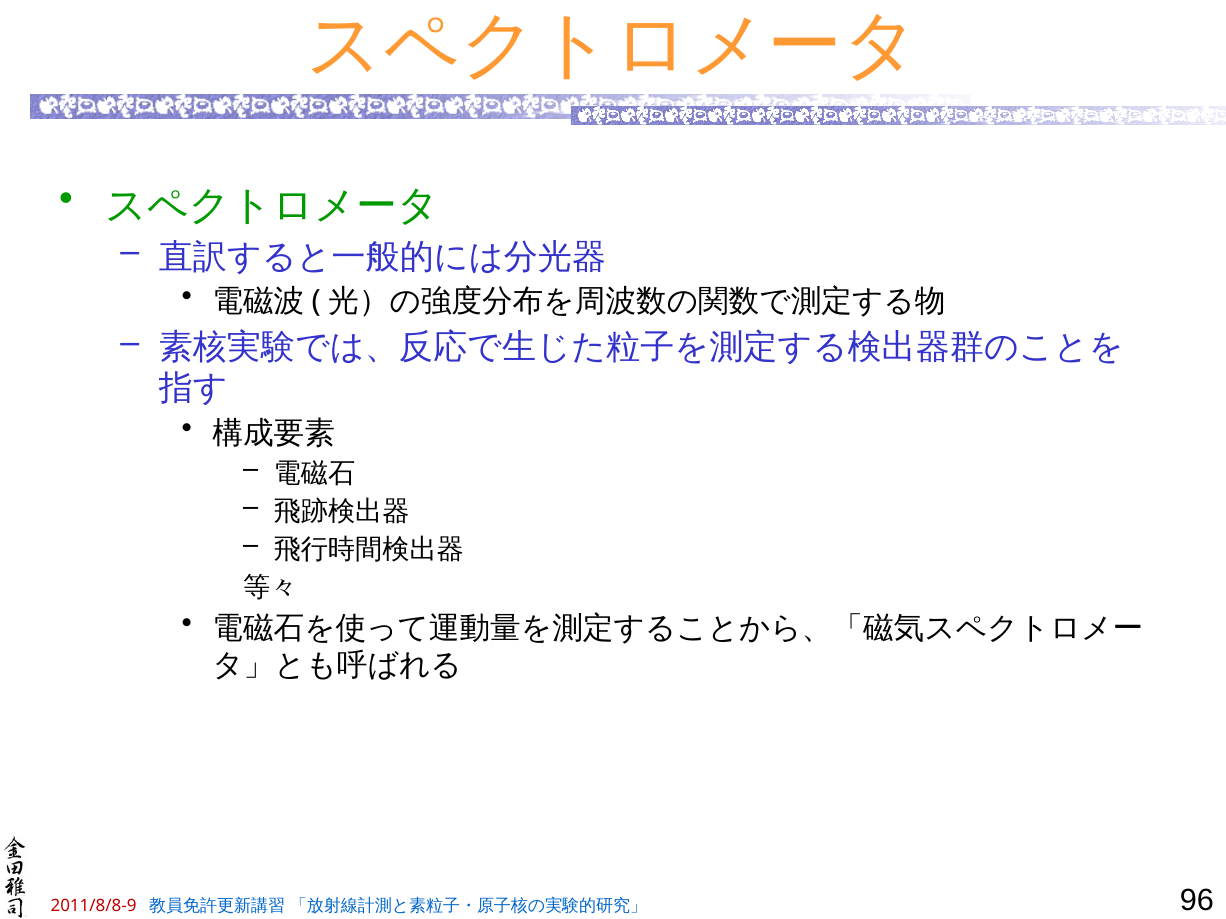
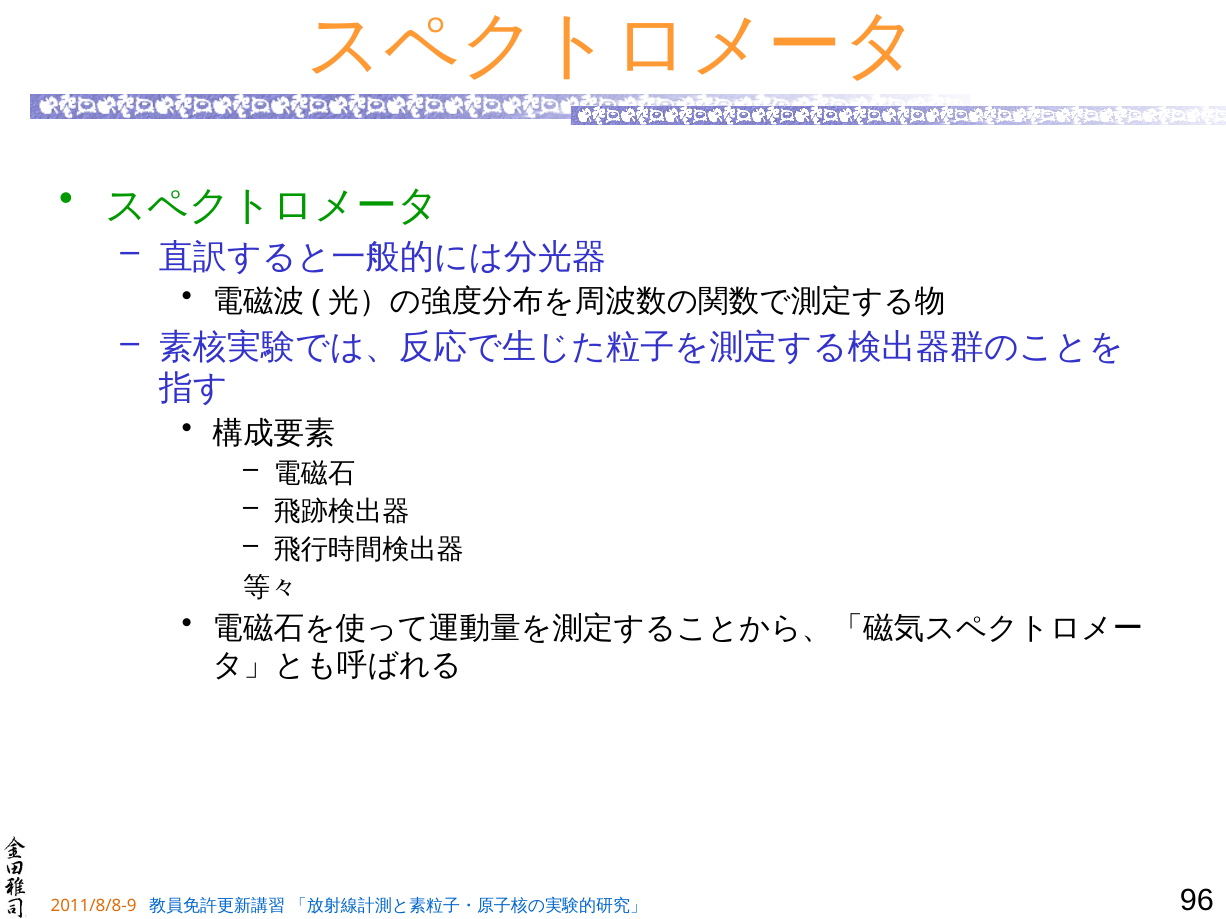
2011/8/8-9 colour: red -> orange
